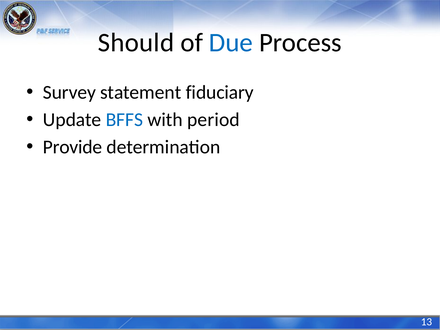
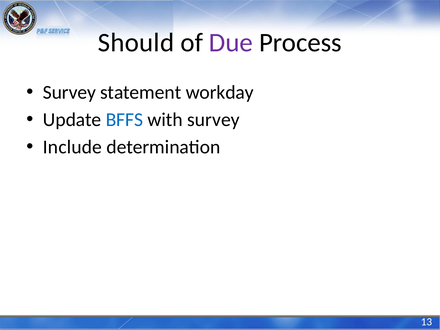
Due colour: blue -> purple
fiduciary: fiduciary -> workday
with period: period -> survey
Provide: Provide -> Include
